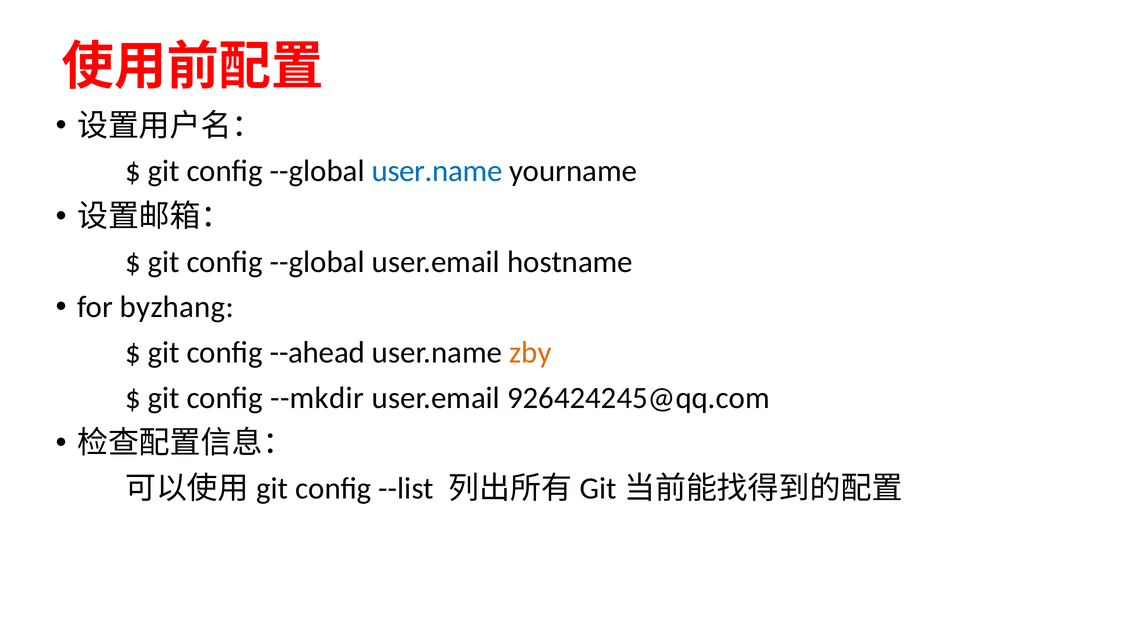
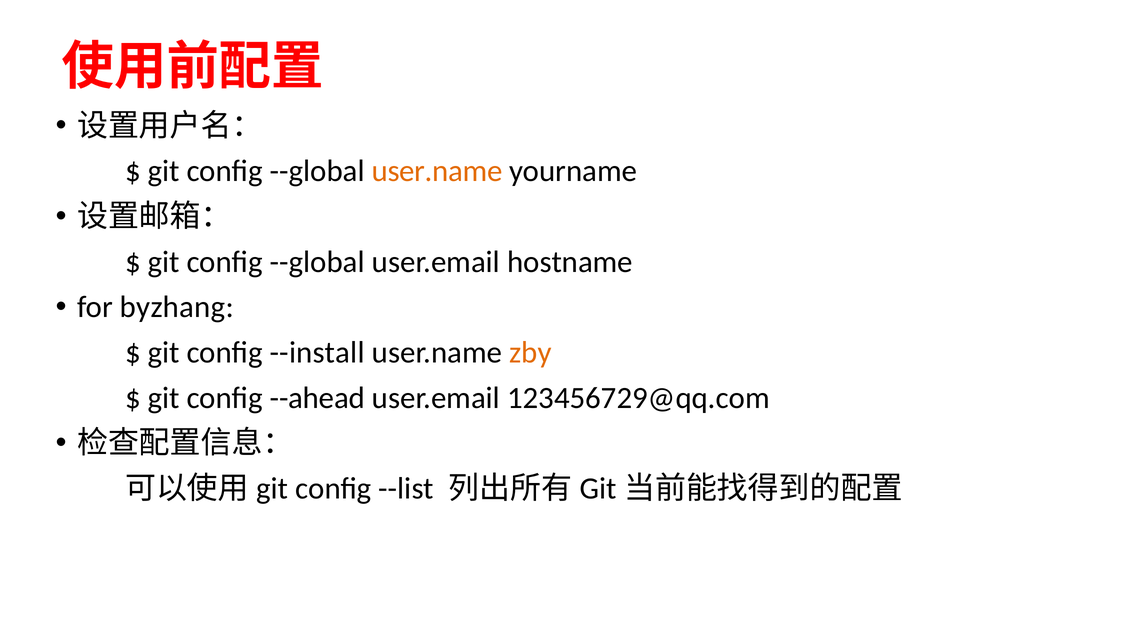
user.name at (437, 171) colour: blue -> orange
--ahead: --ahead -> --install
--mkdir: --mkdir -> --ahead
926424245@qq.com: 926424245@qq.com -> 123456729@qq.com
